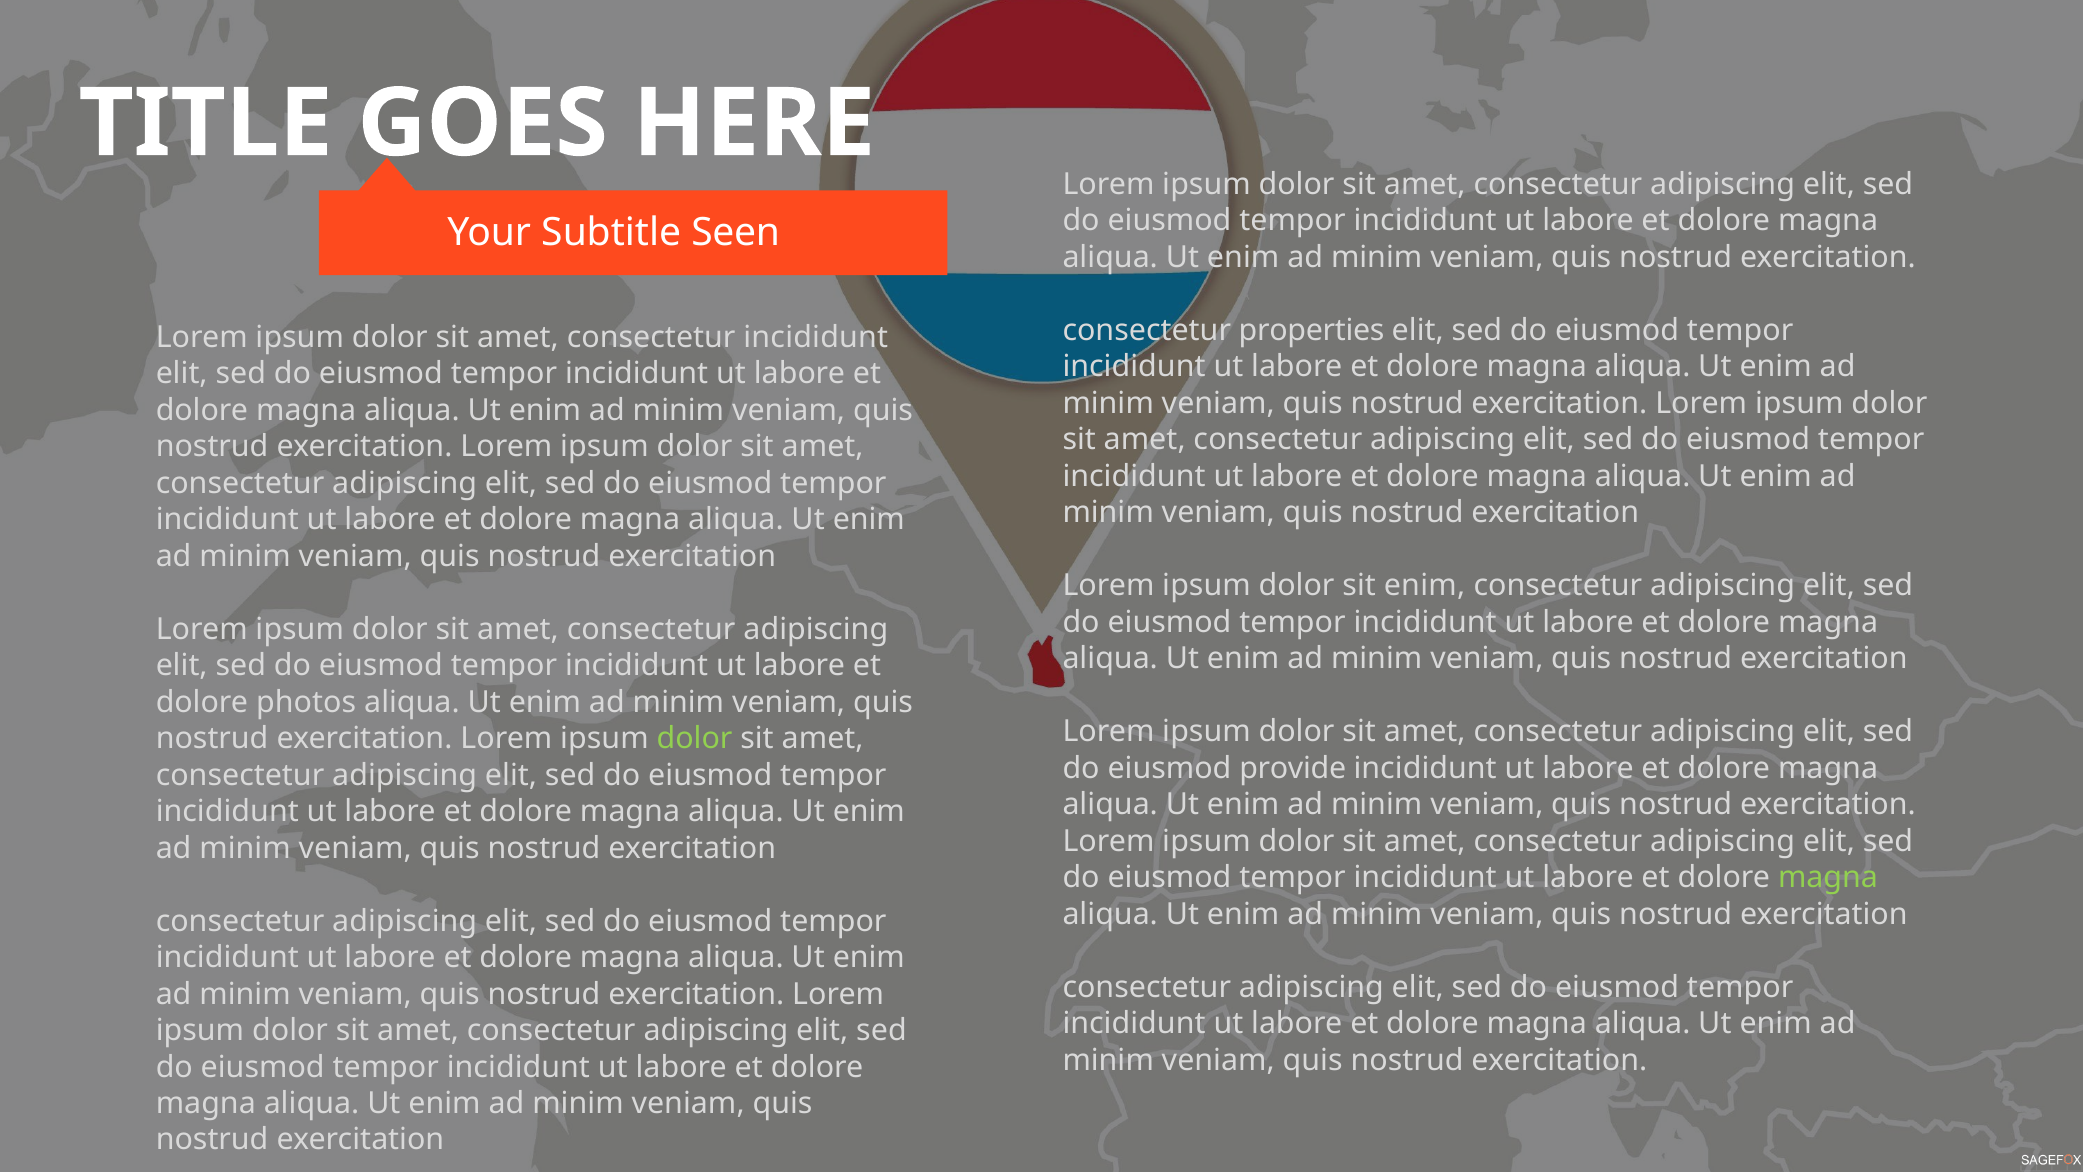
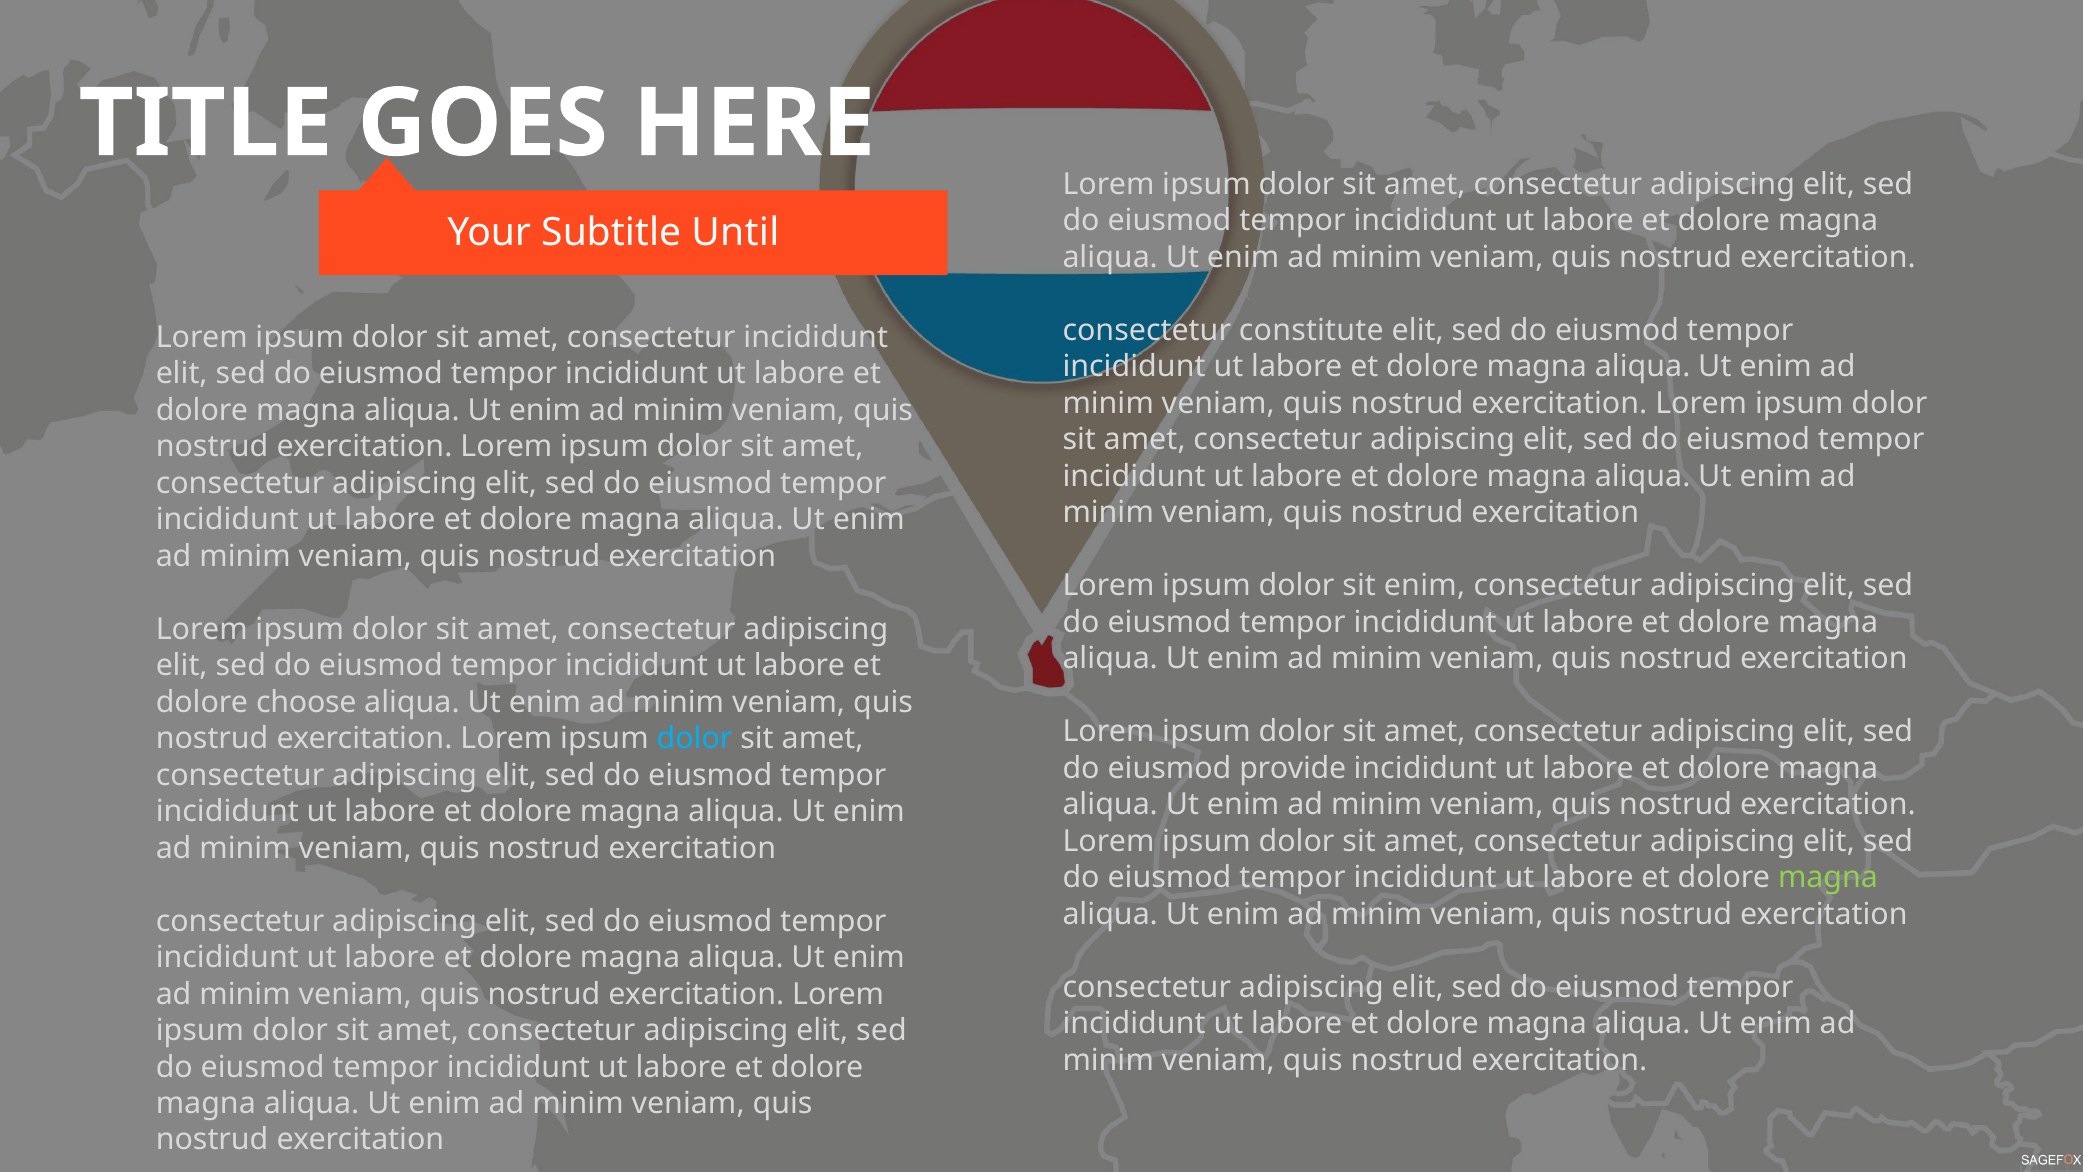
Seen: Seen -> Until
properties: properties -> constitute
photos: photos -> choose
dolor at (695, 738) colour: light green -> light blue
